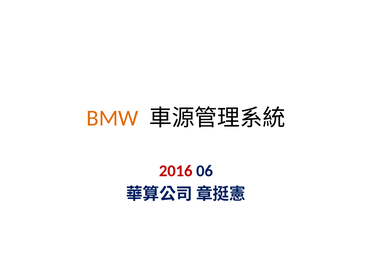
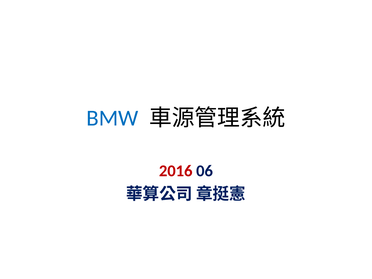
BMW colour: orange -> blue
